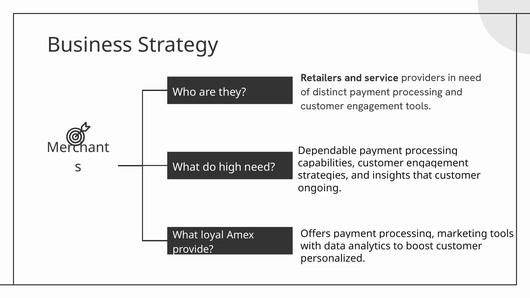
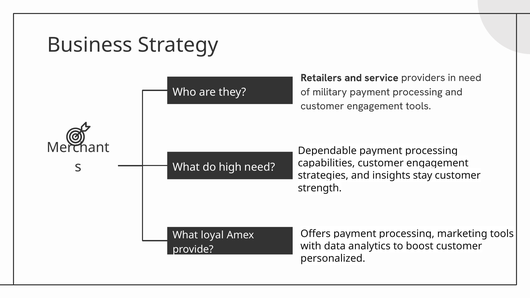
distinct: distinct -> military
that: that -> stay
ongoing: ongoing -> strength
